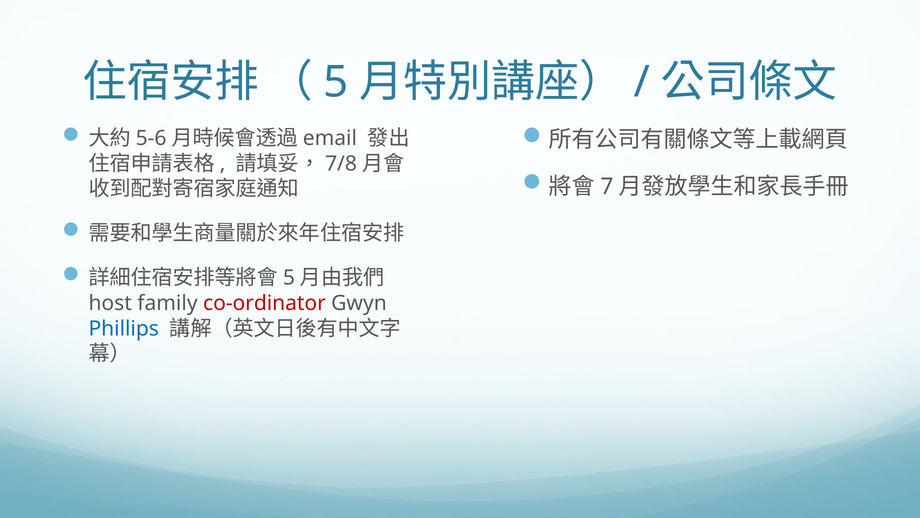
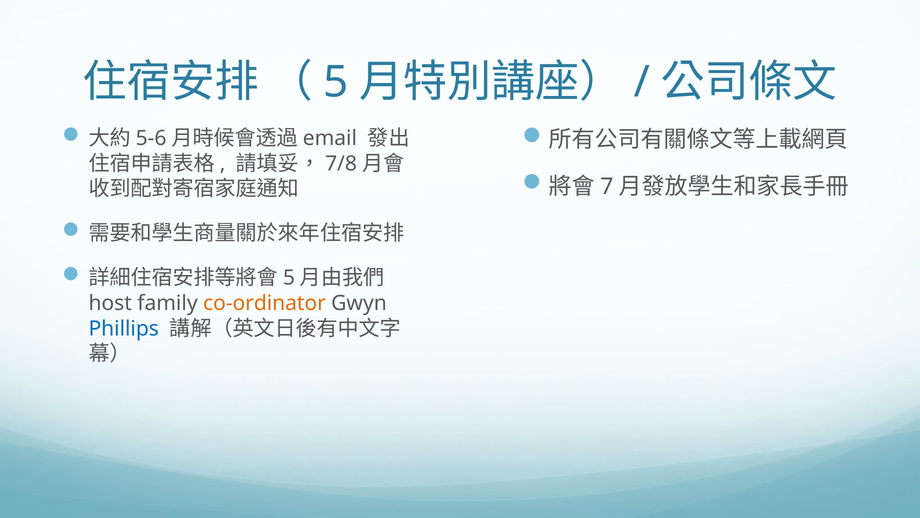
co-ordinator colour: red -> orange
